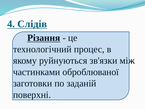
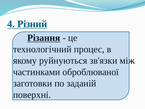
Слідів: Слідів -> Різний
